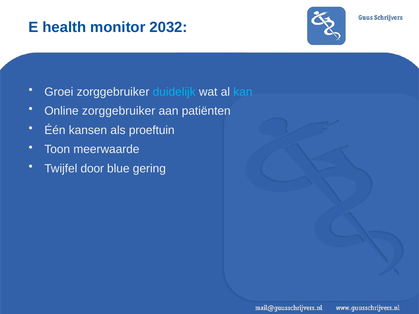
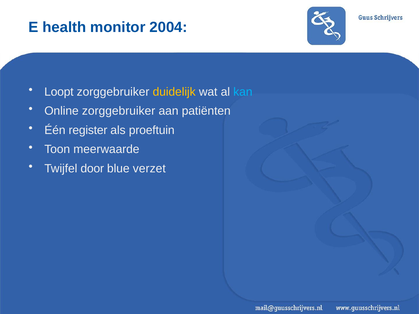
2032: 2032 -> 2004
Groei: Groei -> Loopt
duidelijk colour: light blue -> yellow
kansen: kansen -> register
gering: gering -> verzet
